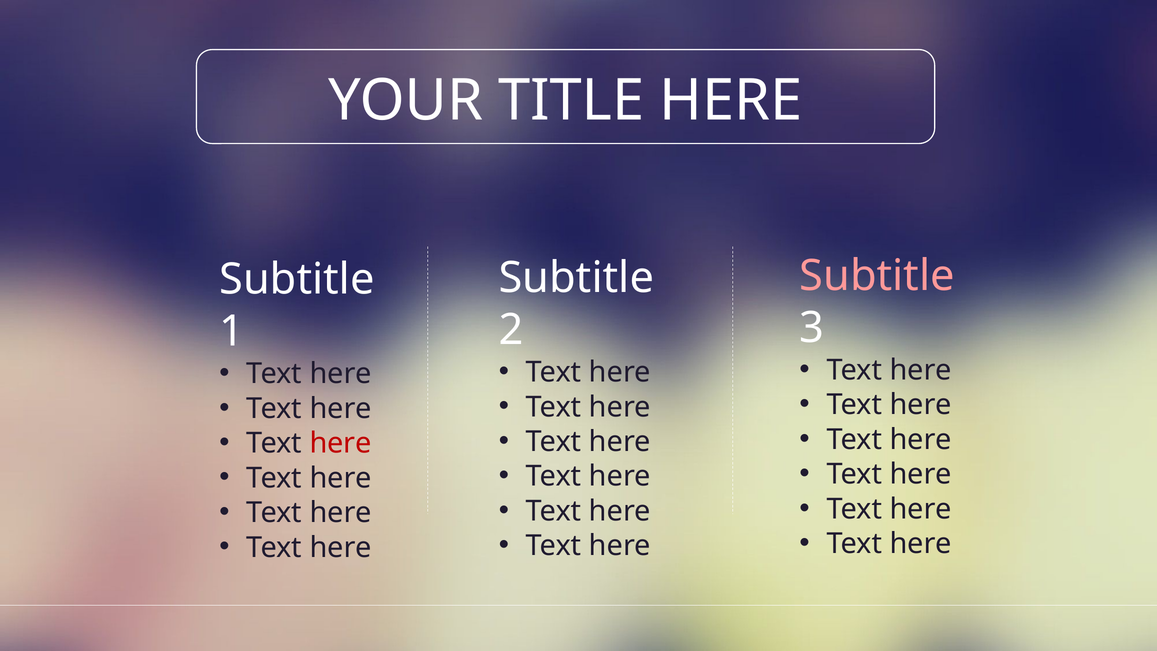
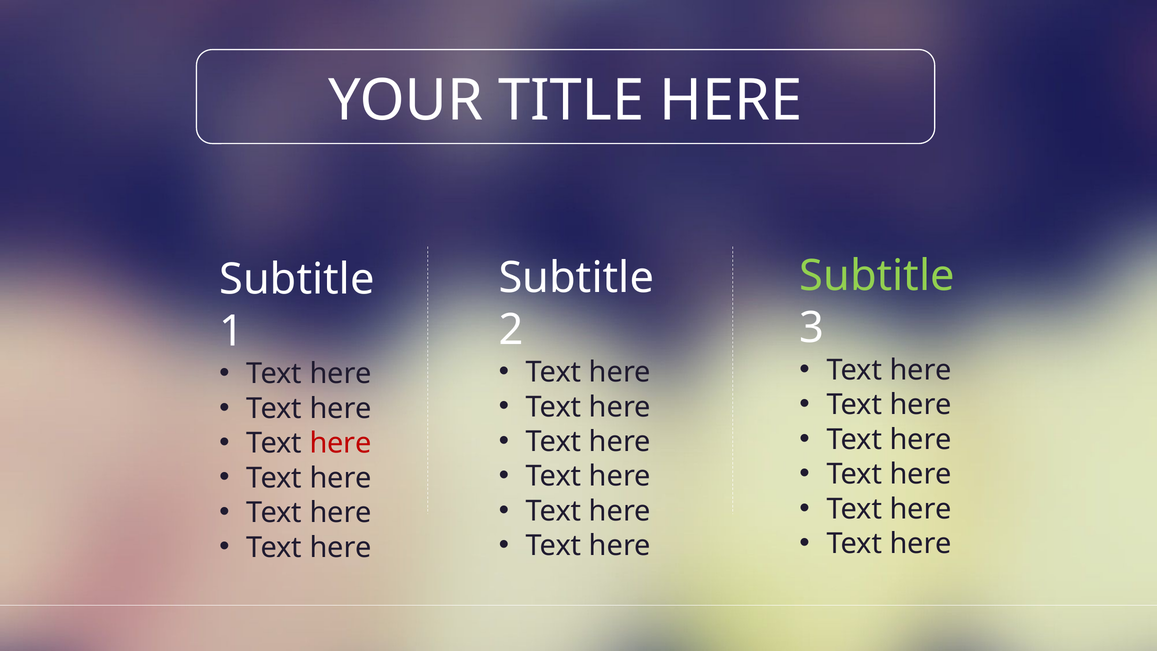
Subtitle at (877, 276) colour: pink -> light green
